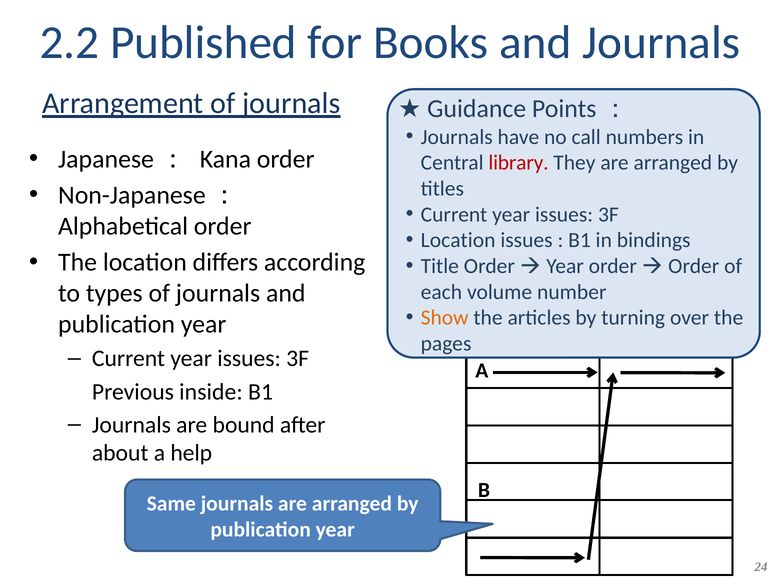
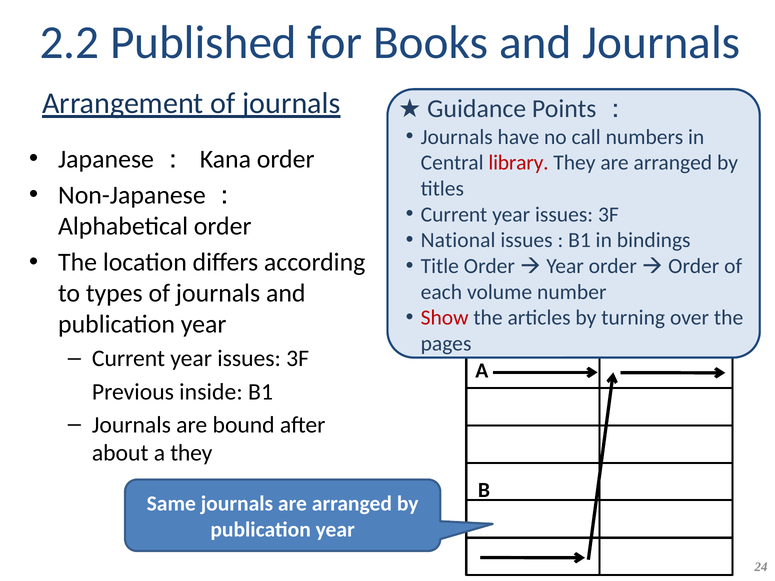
Location at (458, 240): Location -> National
Show colour: orange -> red
a help: help -> they
